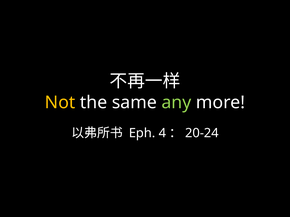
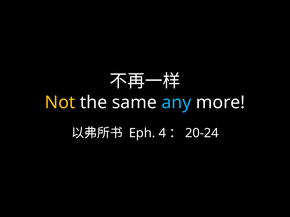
any colour: light green -> light blue
